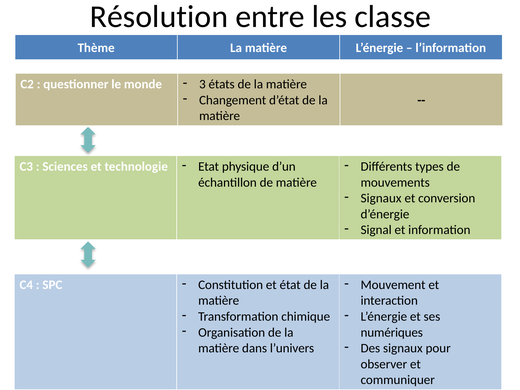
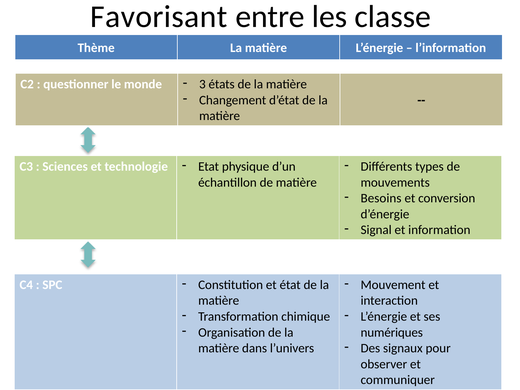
Résolution: Résolution -> Favorisant
Signaux at (381, 198): Signaux -> Besoins
